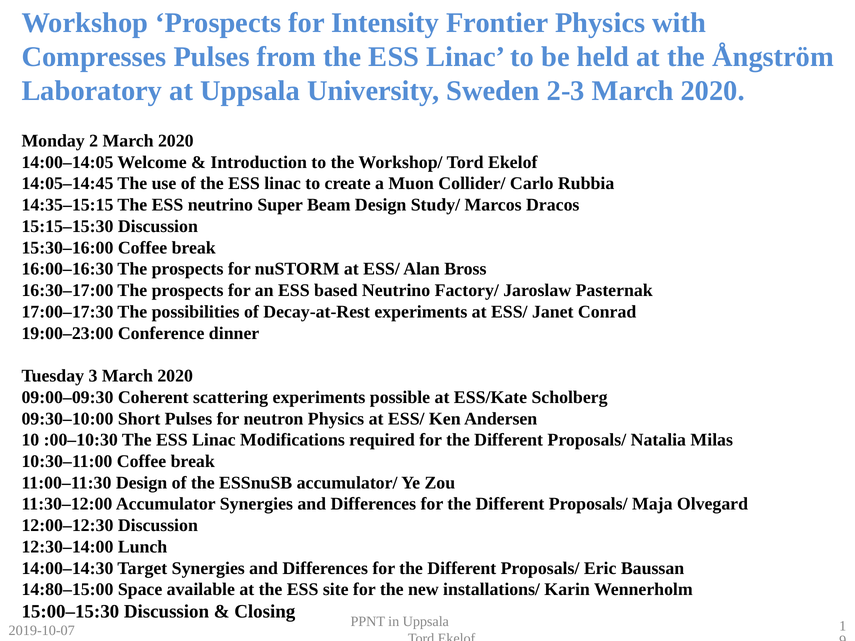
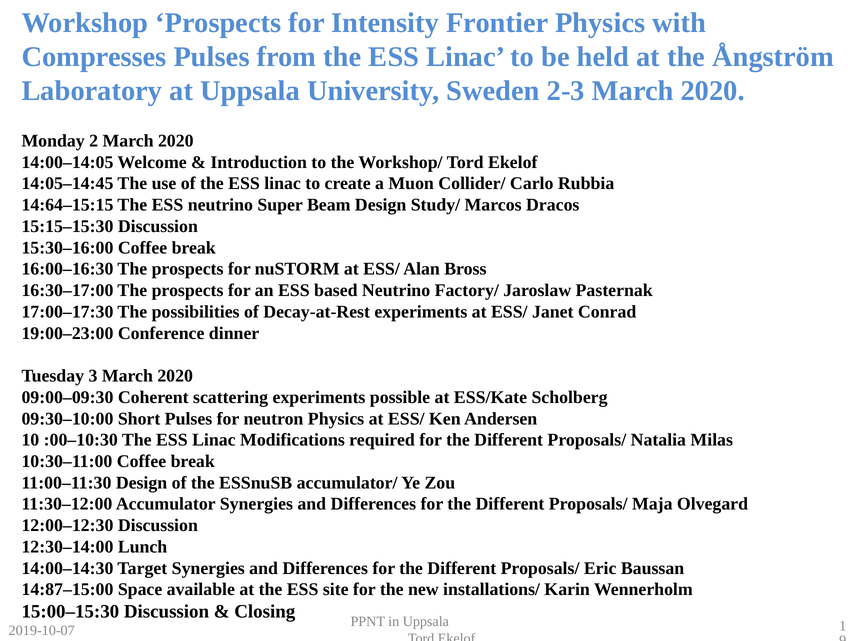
14:35–15:15: 14:35–15:15 -> 14:64–15:15
14:80–15:00: 14:80–15:00 -> 14:87–15:00
